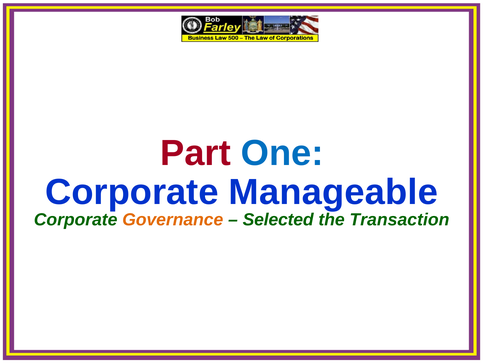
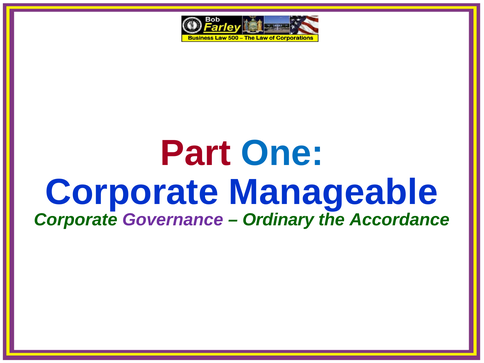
Governance colour: orange -> purple
Selected: Selected -> Ordinary
Transaction: Transaction -> Accordance
